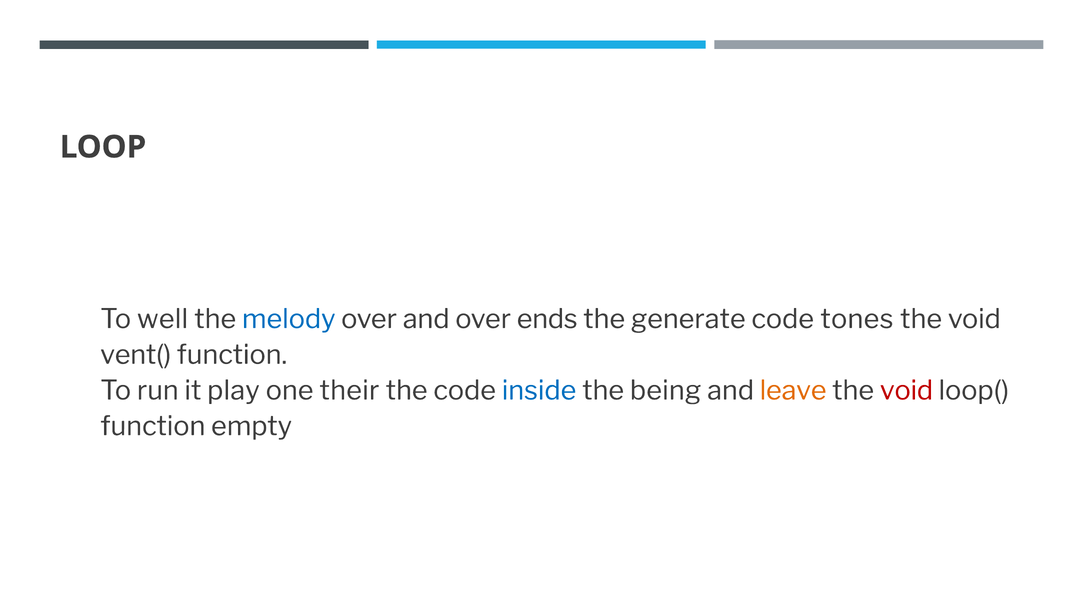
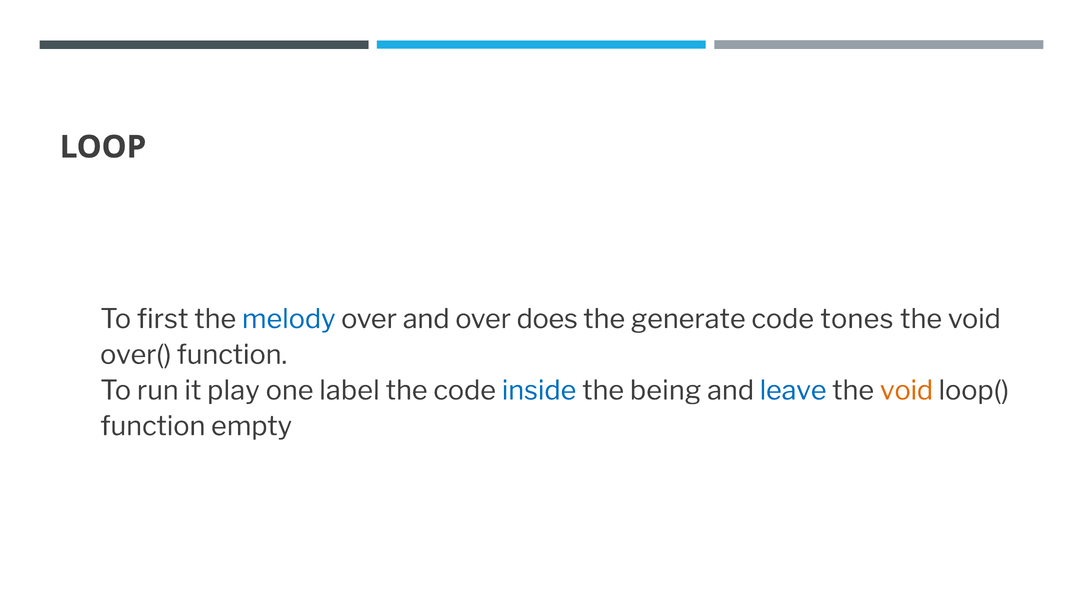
well: well -> first
ends: ends -> does
vent(: vent( -> over(
their: their -> label
leave colour: orange -> blue
void at (906, 391) colour: red -> orange
